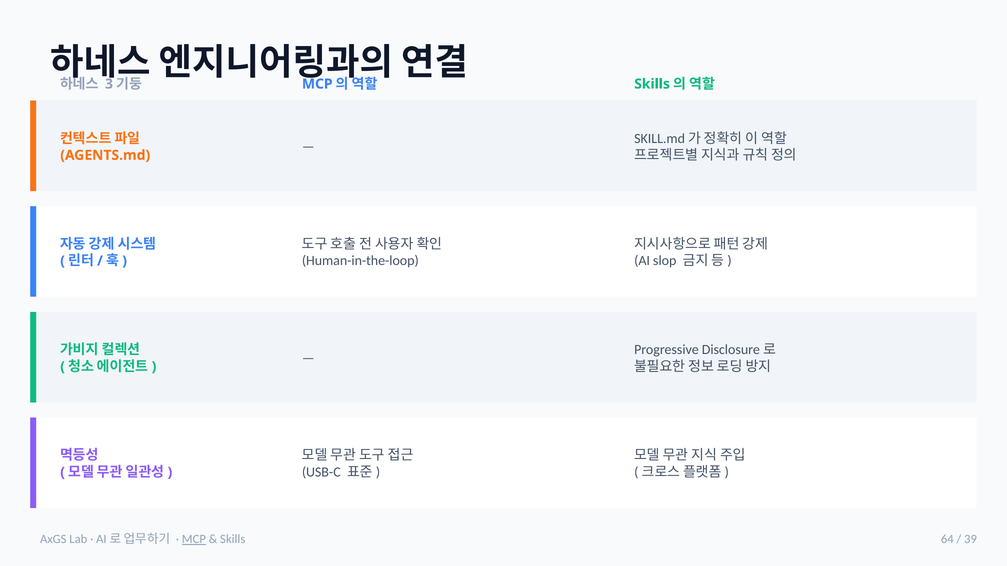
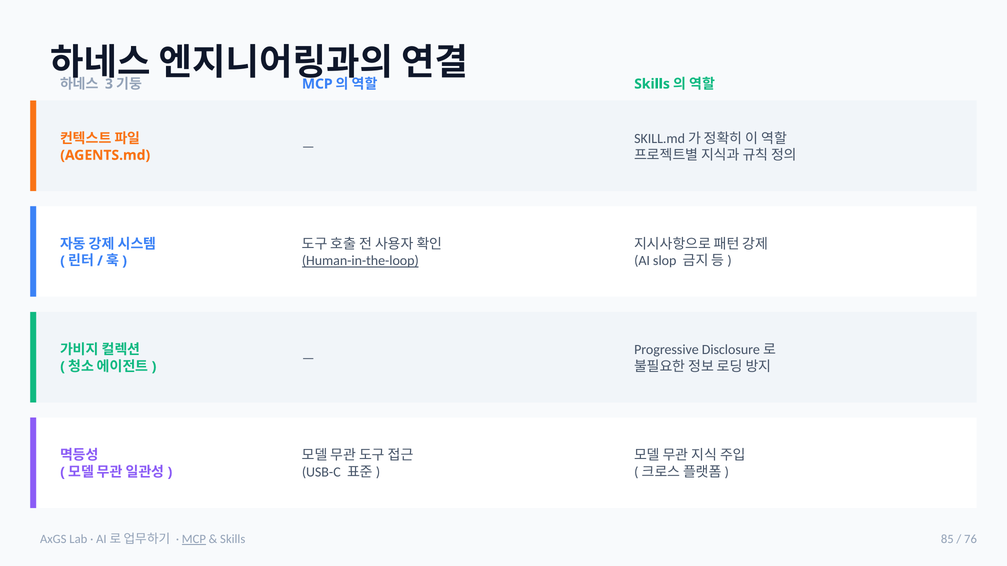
Human-in-the-loop underline: none -> present
64: 64 -> 85
39: 39 -> 76
